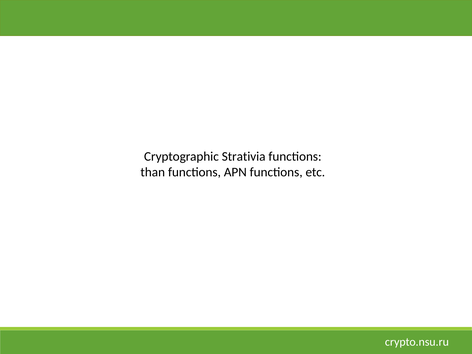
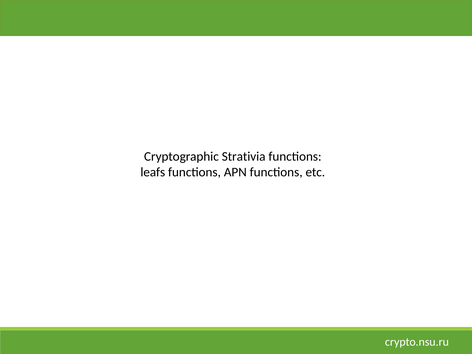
than: than -> leafs
